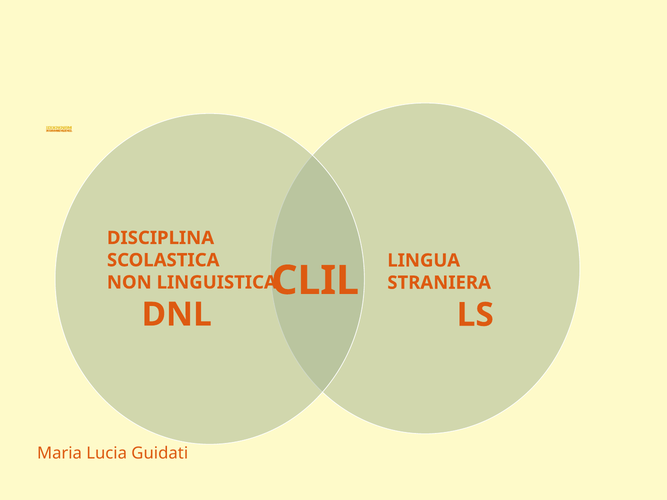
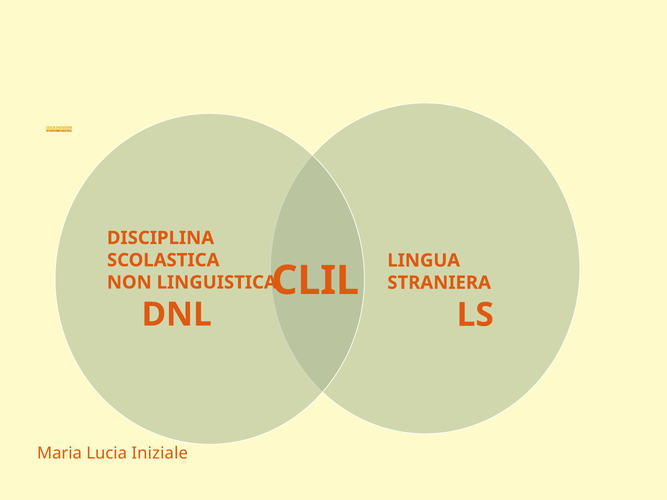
Guidati: Guidati -> Iniziale
